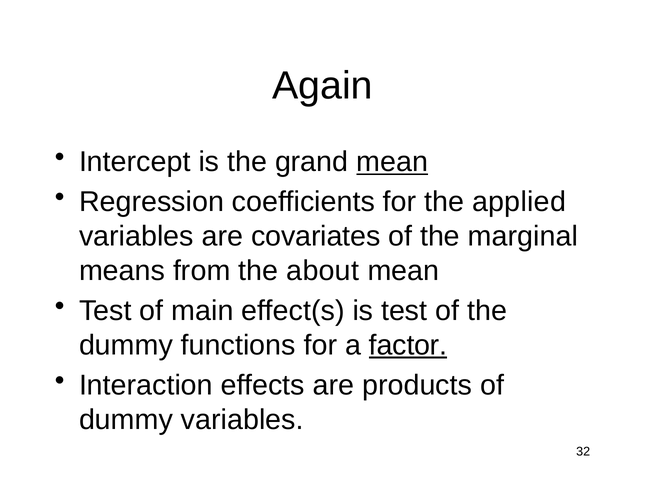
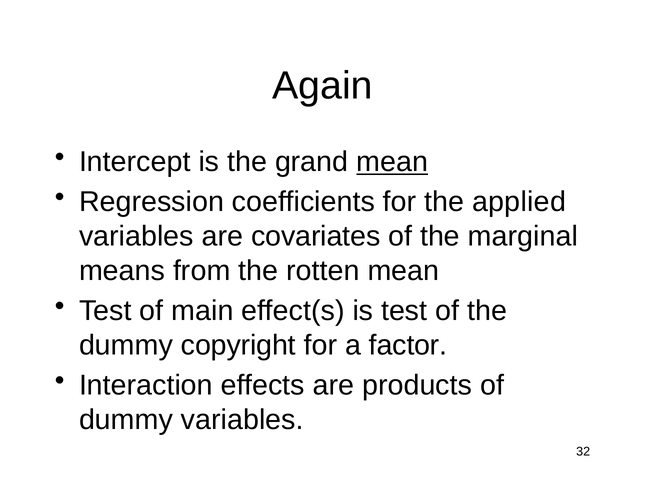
about: about -> rotten
functions: functions -> copyright
factor underline: present -> none
